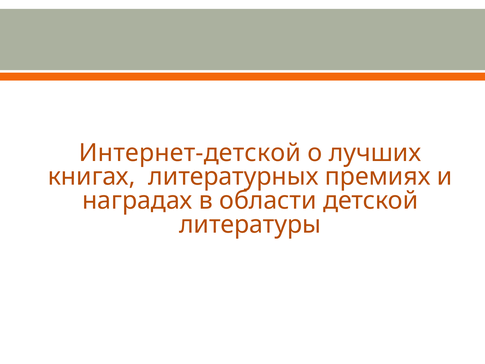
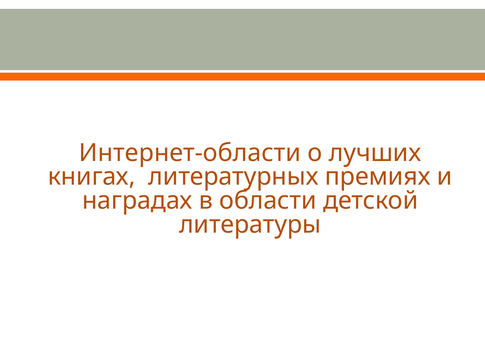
Интернет-детской: Интернет-детской -> Интернет-области
